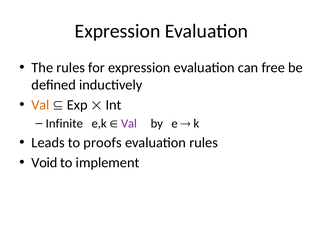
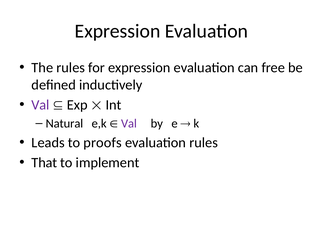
Val at (40, 105) colour: orange -> purple
Infinite: Infinite -> Natural
Void: Void -> That
